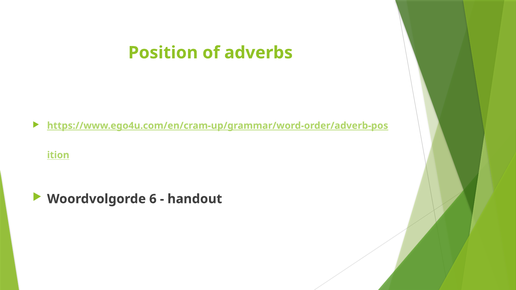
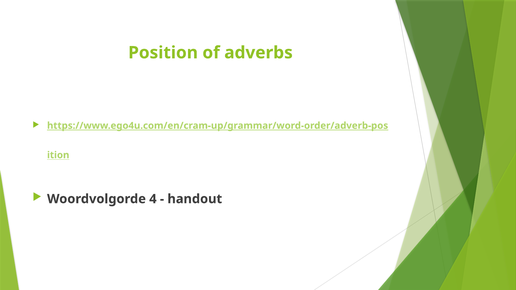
6: 6 -> 4
